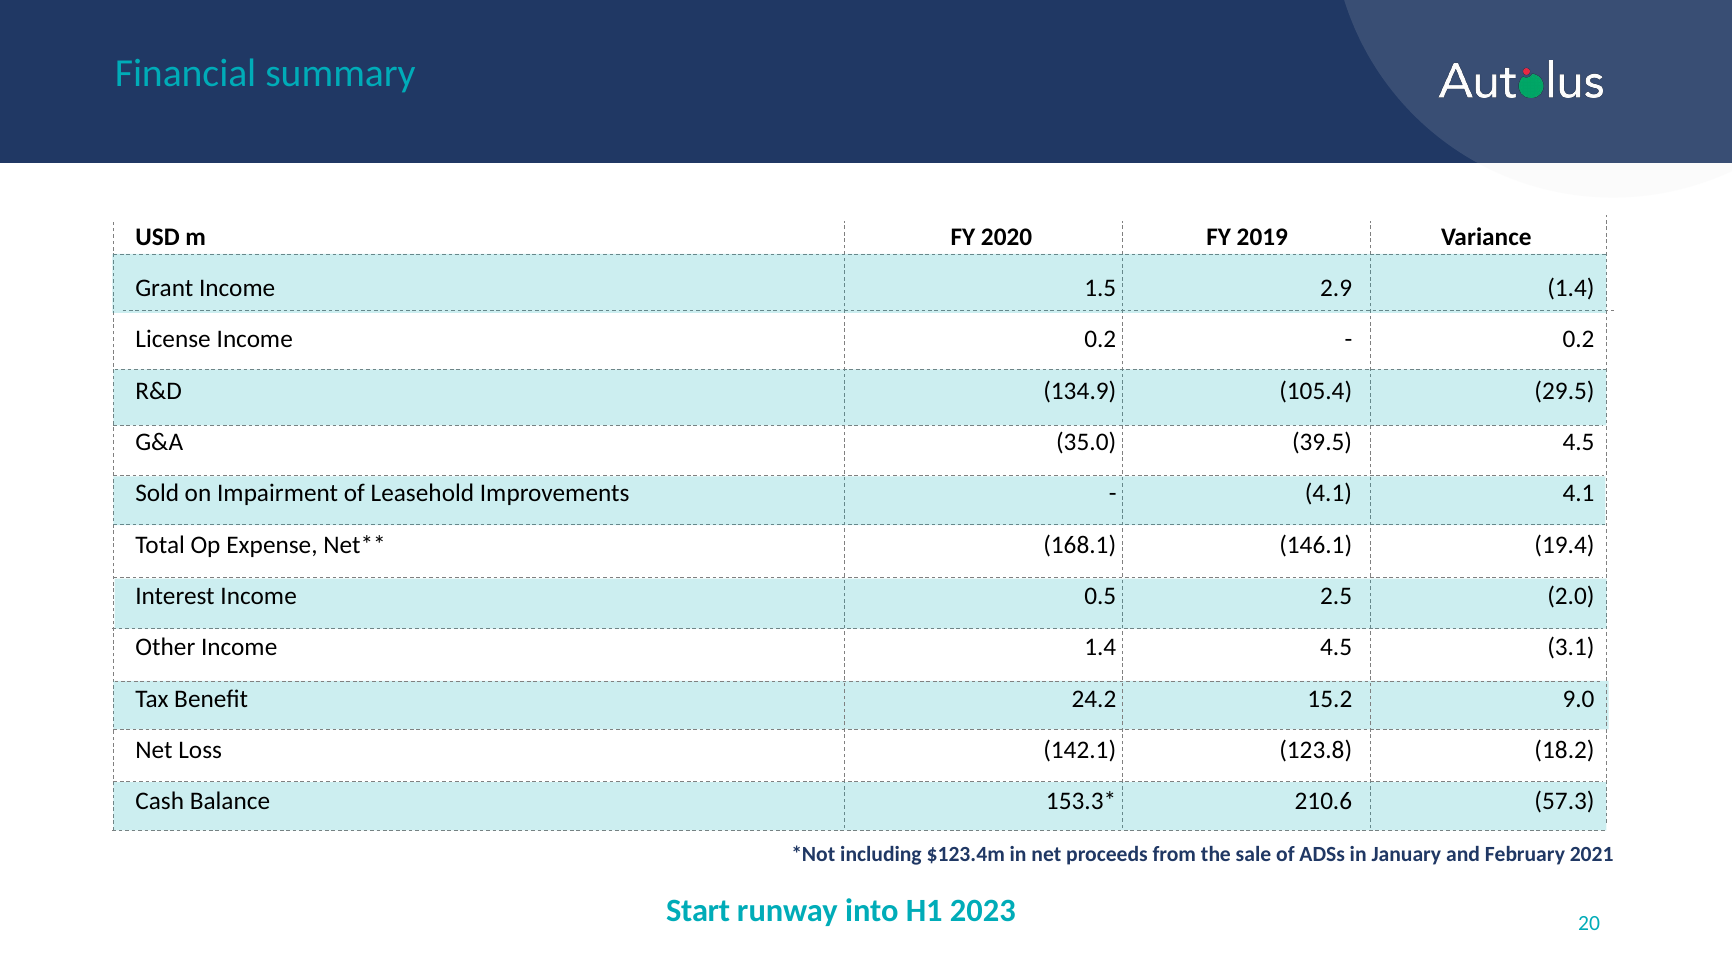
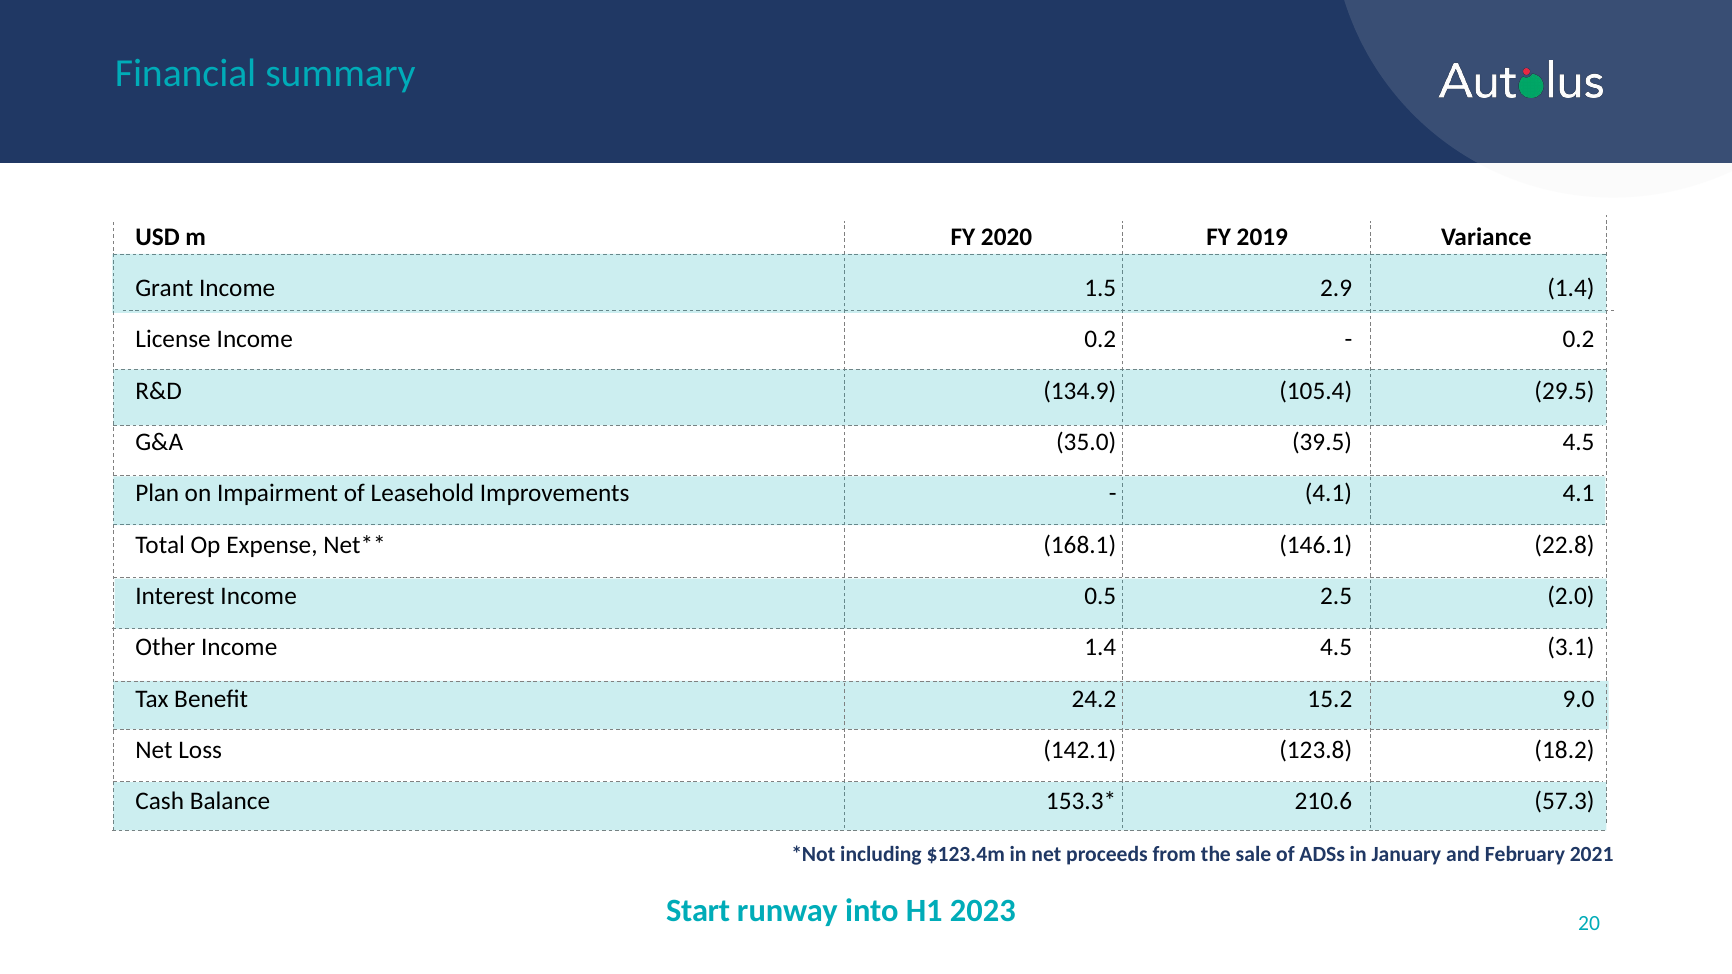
Sold: Sold -> Plan
19.4: 19.4 -> 22.8
